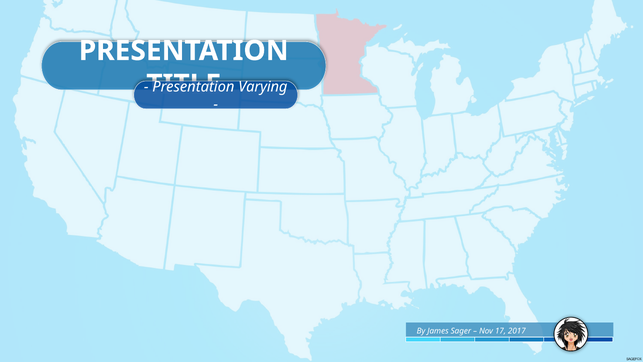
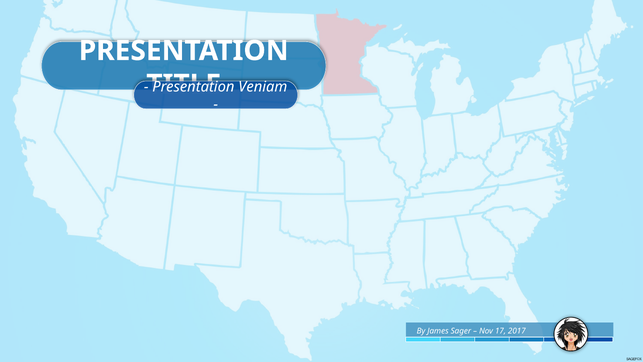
Varying: Varying -> Veniam
